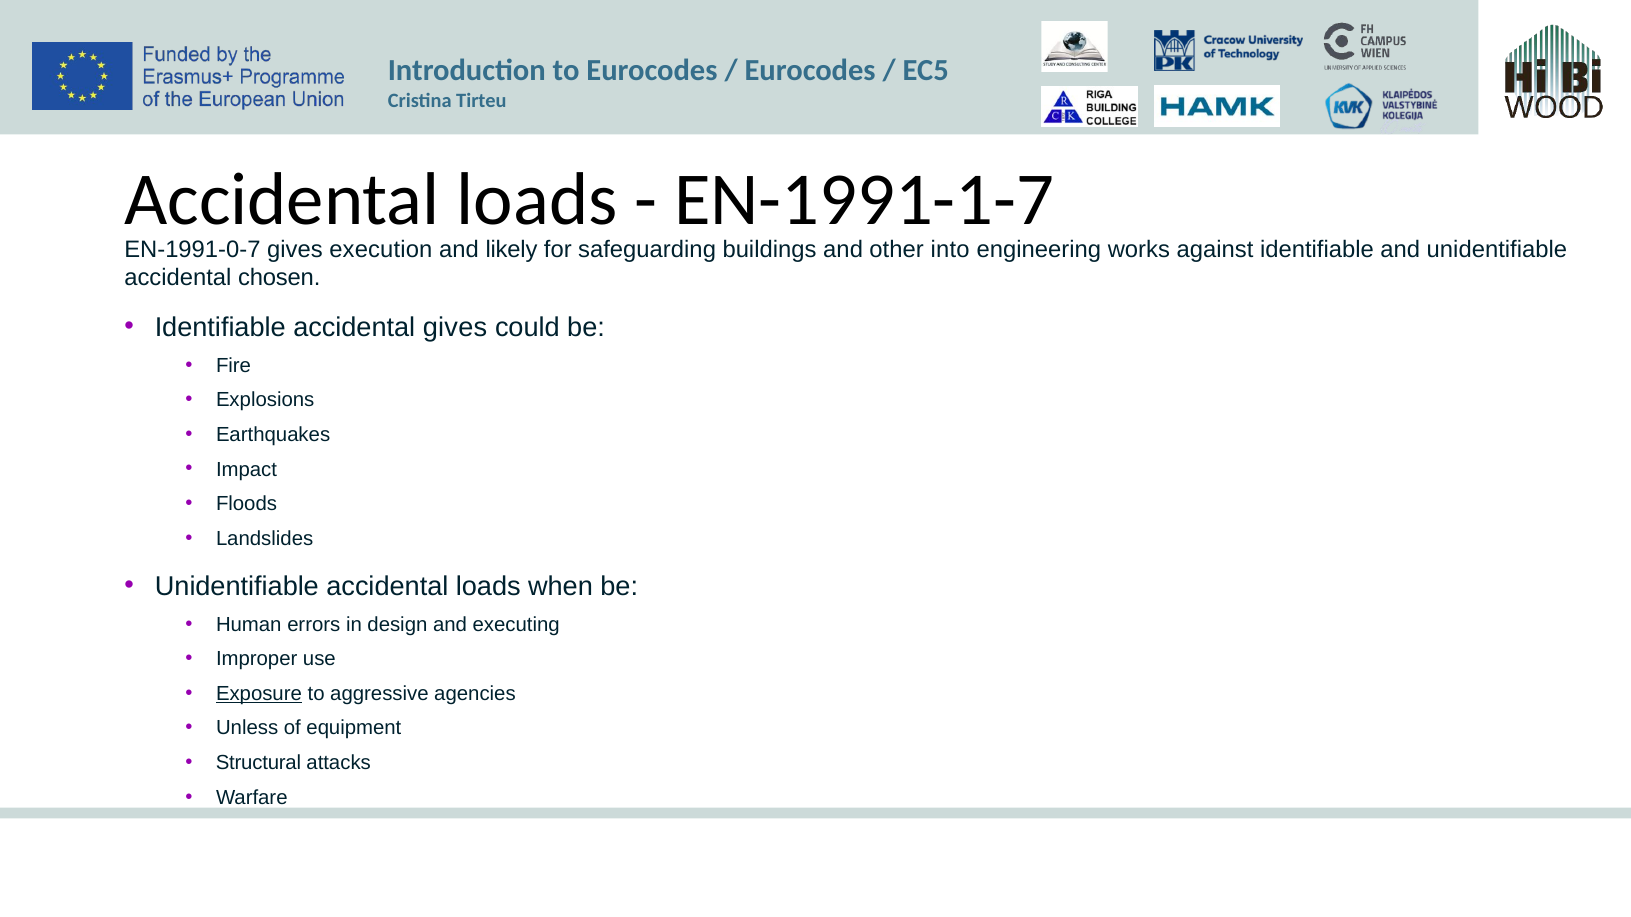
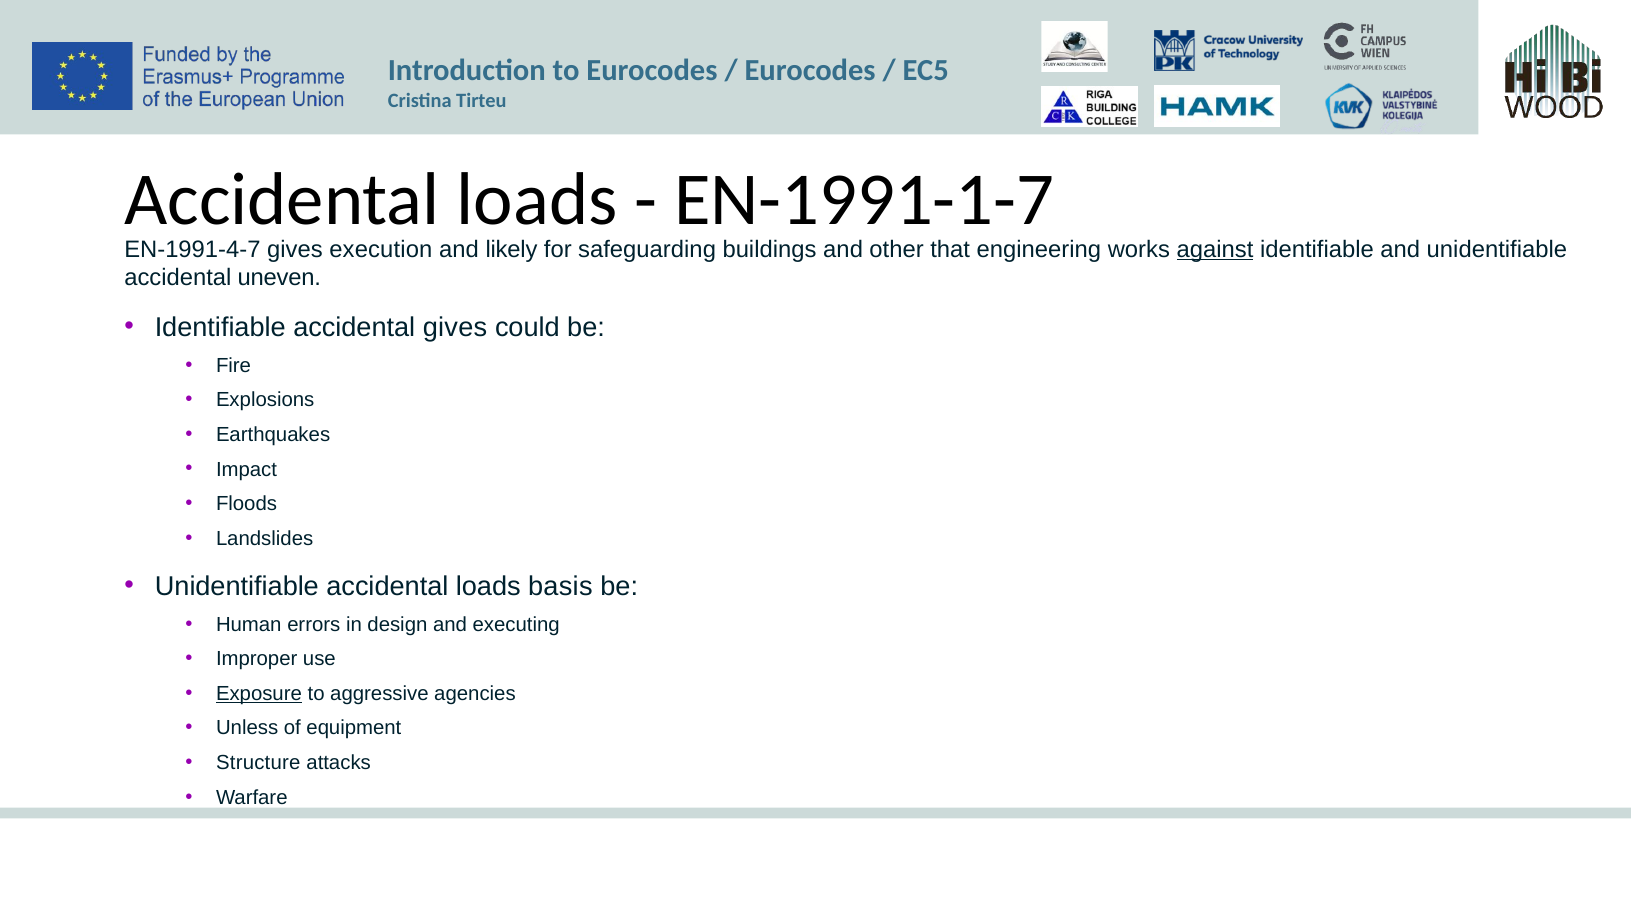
EN-1991-0-7: EN-1991-0-7 -> EN-1991-4-7
into: into -> that
against underline: none -> present
chosen: chosen -> uneven
when: when -> basis
Structural: Structural -> Structure
